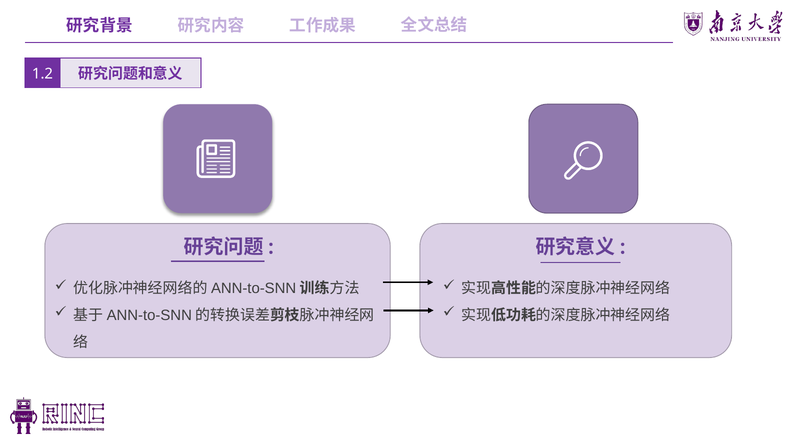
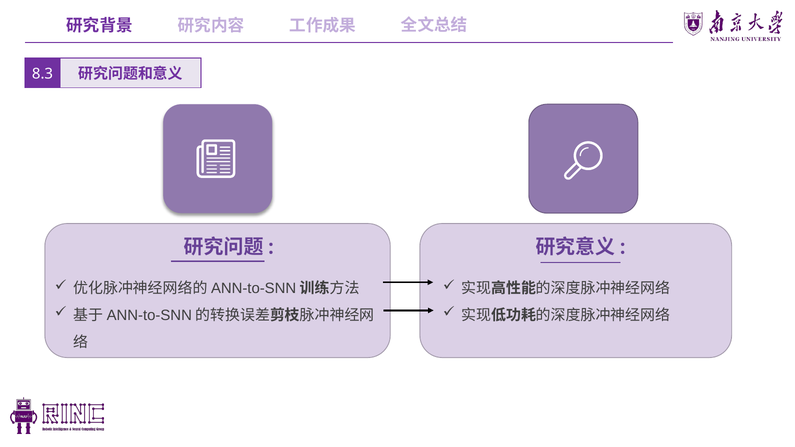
1.2: 1.2 -> 8.3
